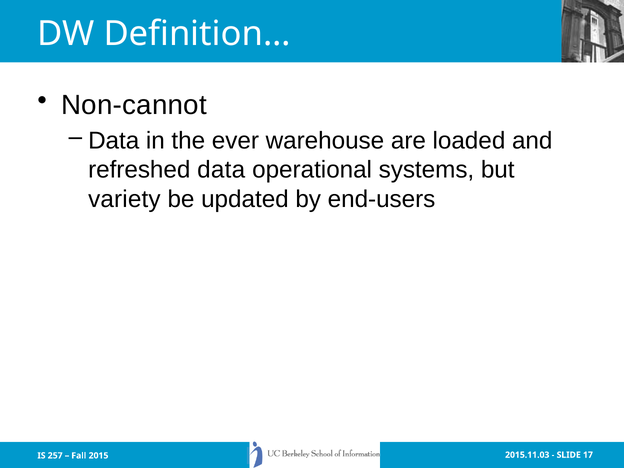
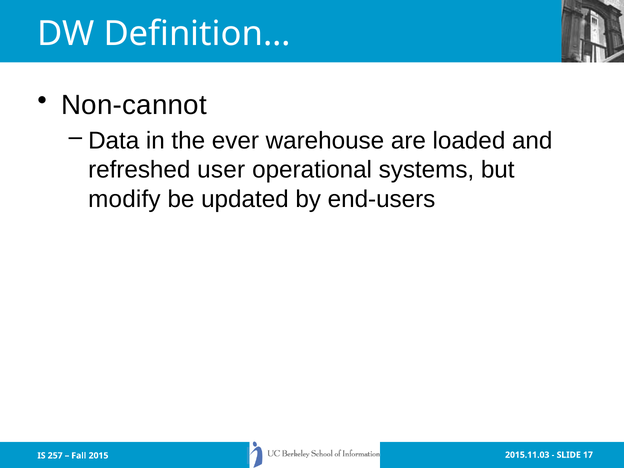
refreshed data: data -> user
variety: variety -> modify
